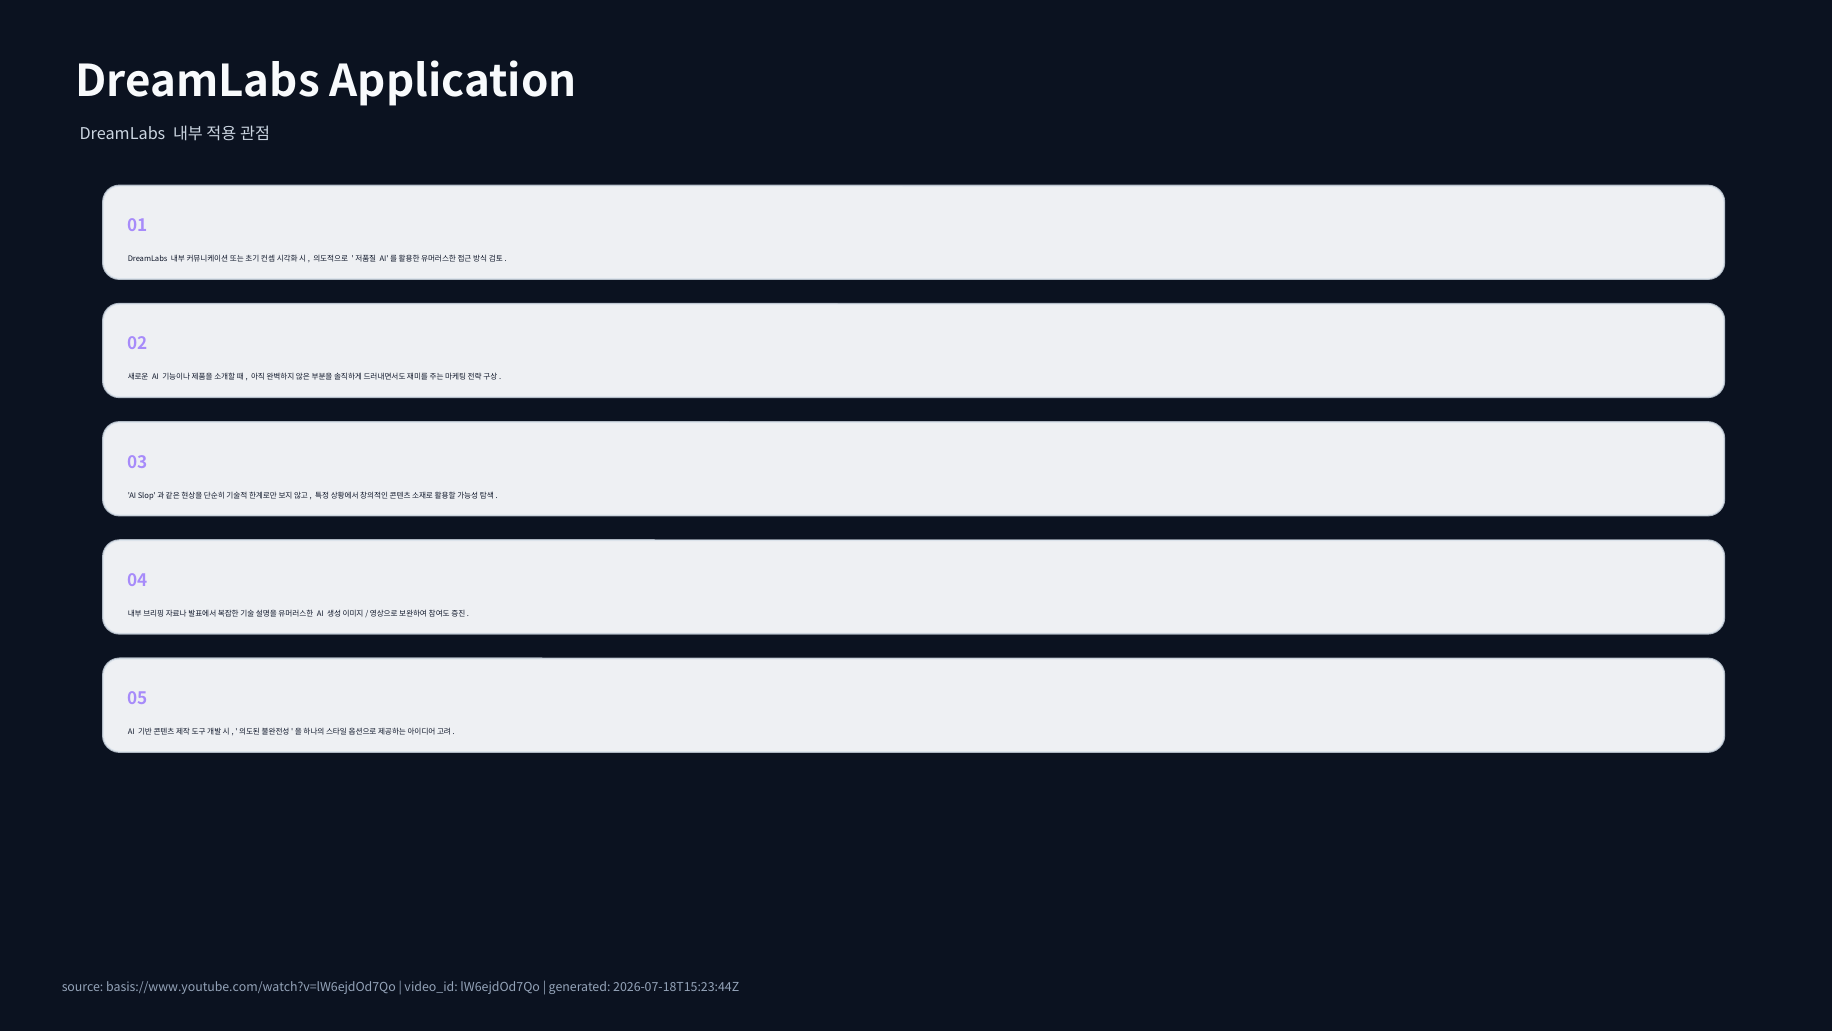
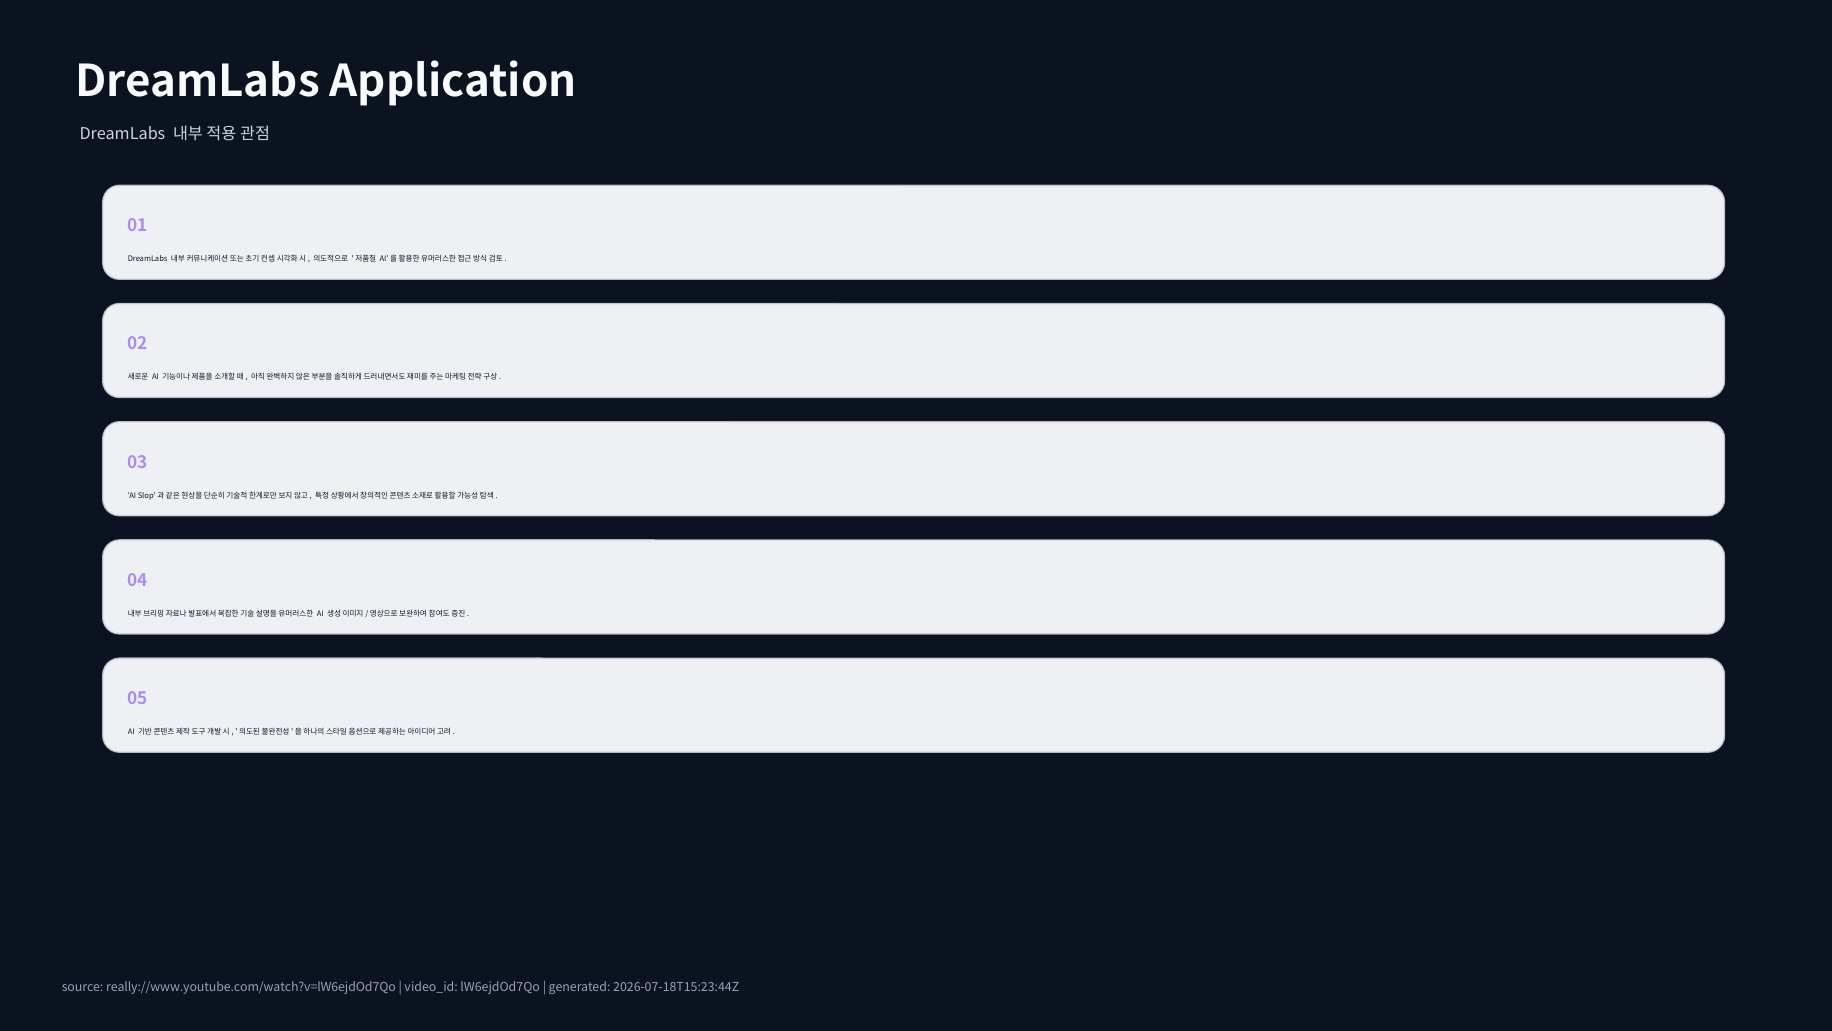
basis://www.youtube.com/watch?v=lW6ejdOd7Qo: basis://www.youtube.com/watch?v=lW6ejdOd7Qo -> really://www.youtube.com/watch?v=lW6ejdOd7Qo
